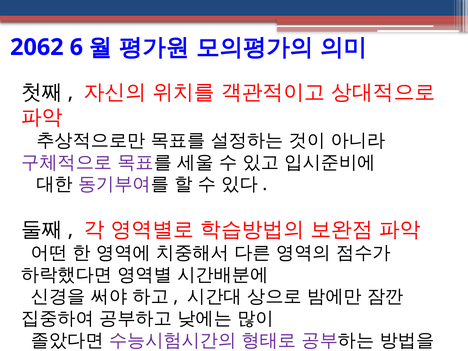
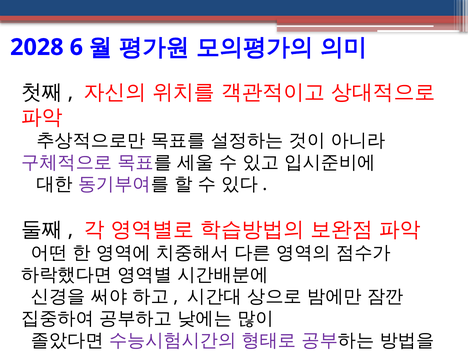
2062: 2062 -> 2028
